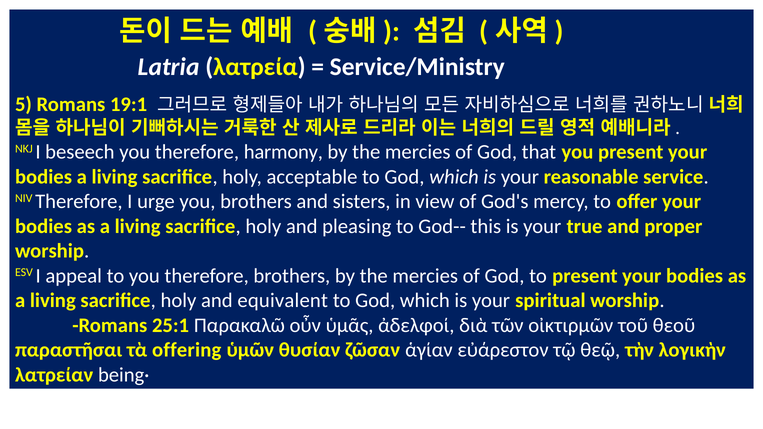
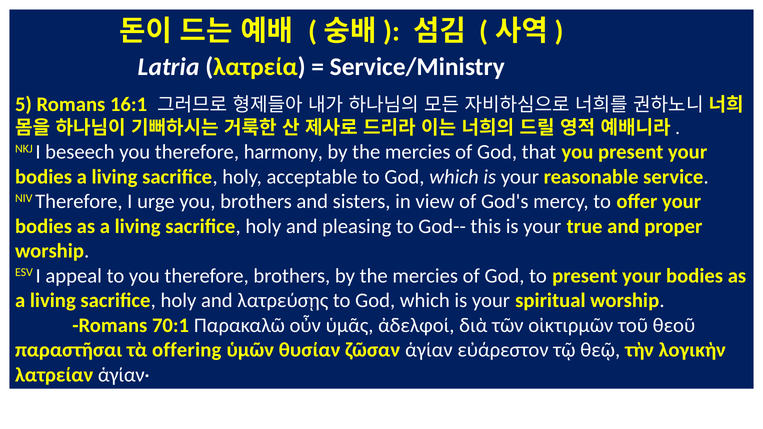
19:1: 19:1 -> 16:1
equivalent: equivalent -> λατρεύσῃς
25:1: 25:1 -> 70:1
being·: being· -> ἁγίαν·
